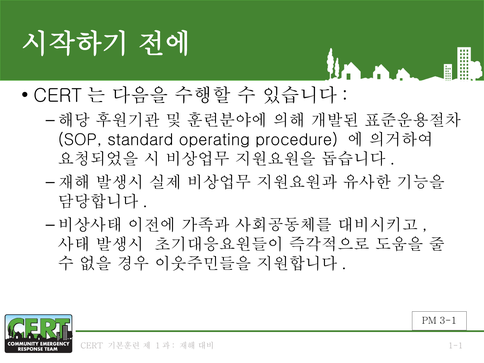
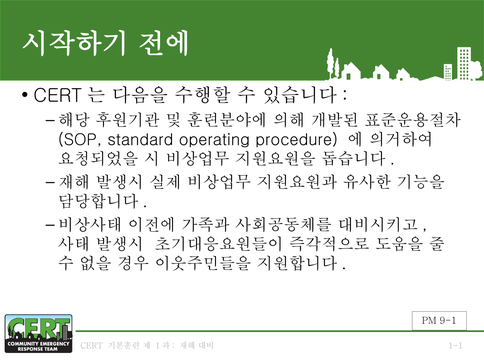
3-1: 3-1 -> 9-1
